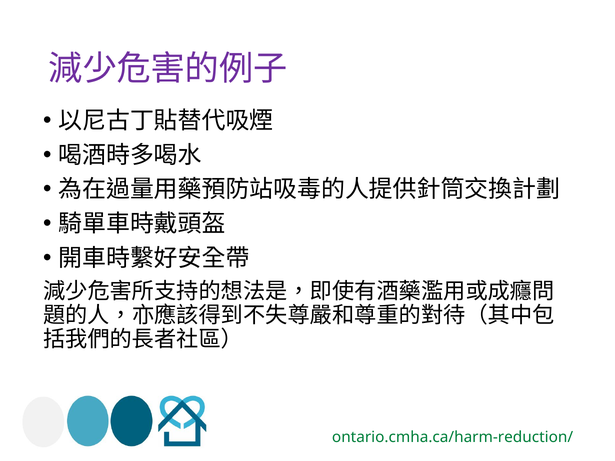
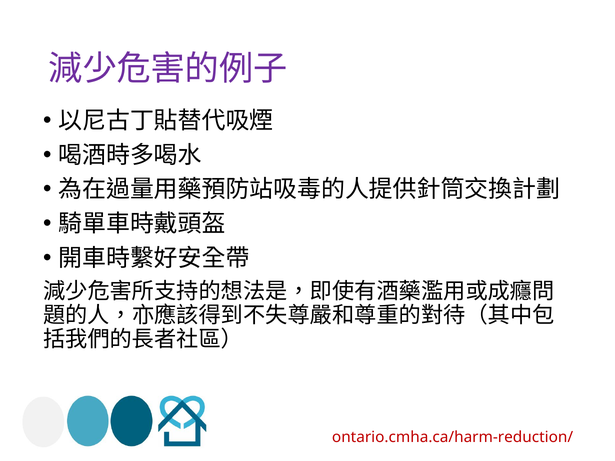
ontario.cmha.ca/harm-reduction/ colour: green -> red
